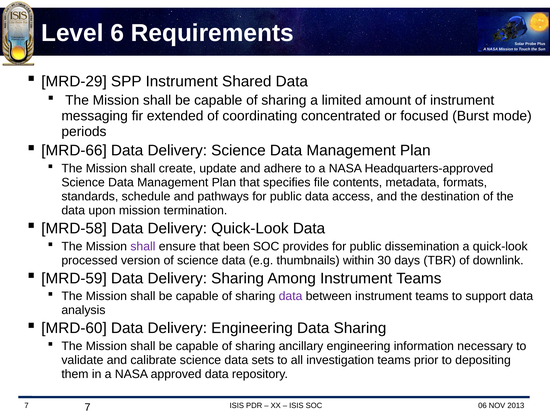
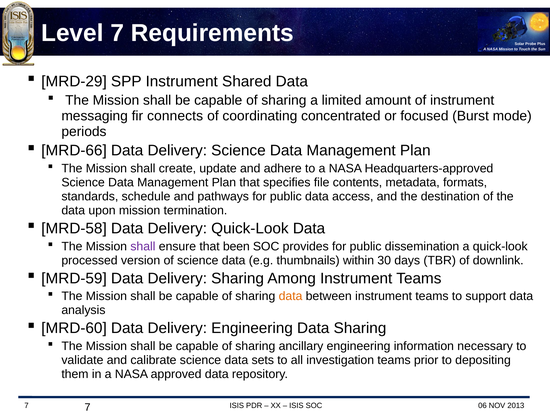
Level 6: 6 -> 7
extended: extended -> connects
data at (291, 296) colour: purple -> orange
